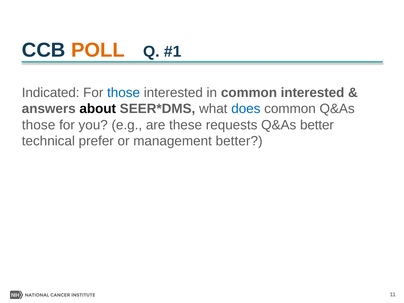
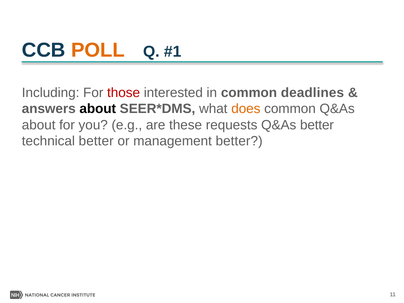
Indicated: Indicated -> Including
those at (124, 93) colour: blue -> red
common interested: interested -> deadlines
does colour: blue -> orange
those at (39, 125): those -> about
technical prefer: prefer -> better
